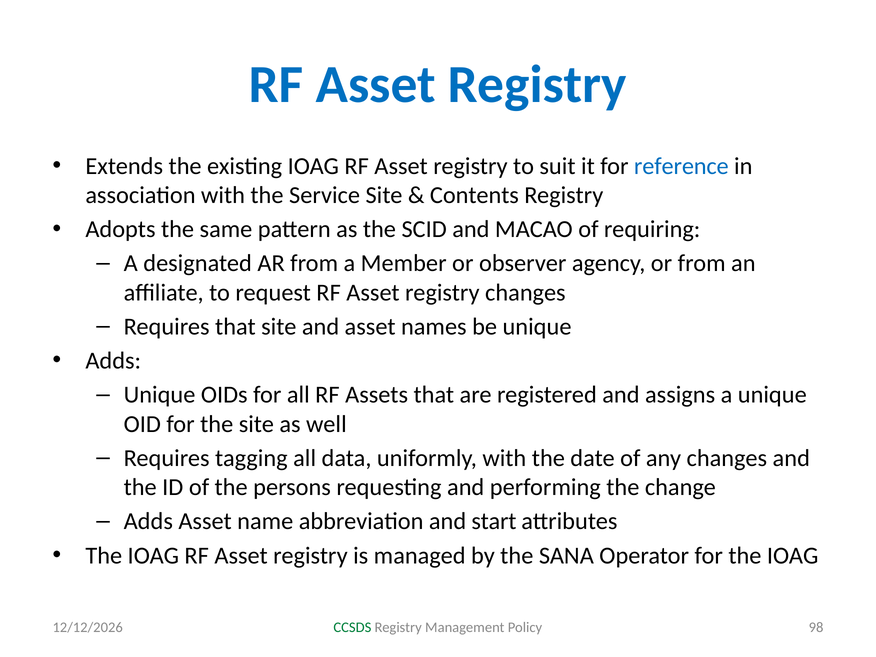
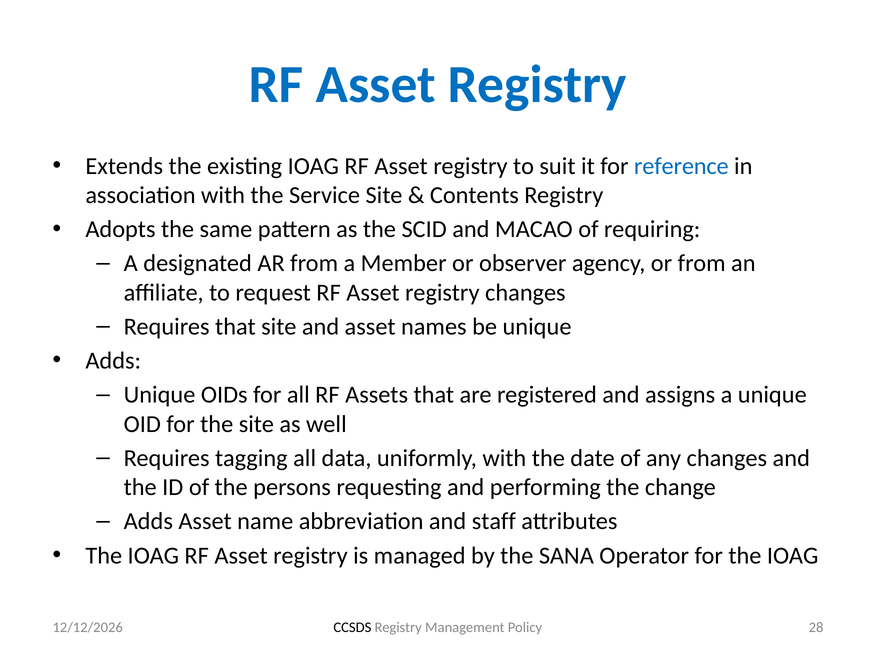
start: start -> staff
CCSDS colour: green -> black
98: 98 -> 28
